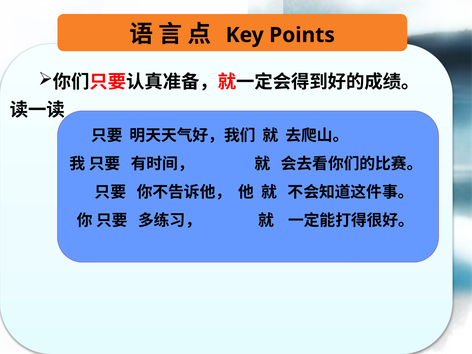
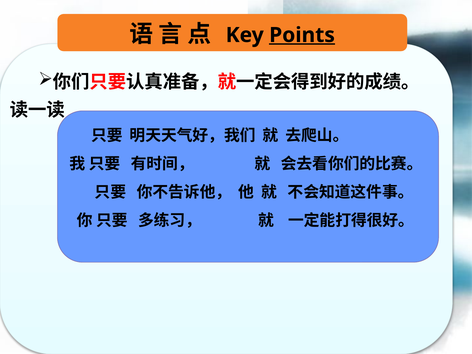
Points underline: none -> present
